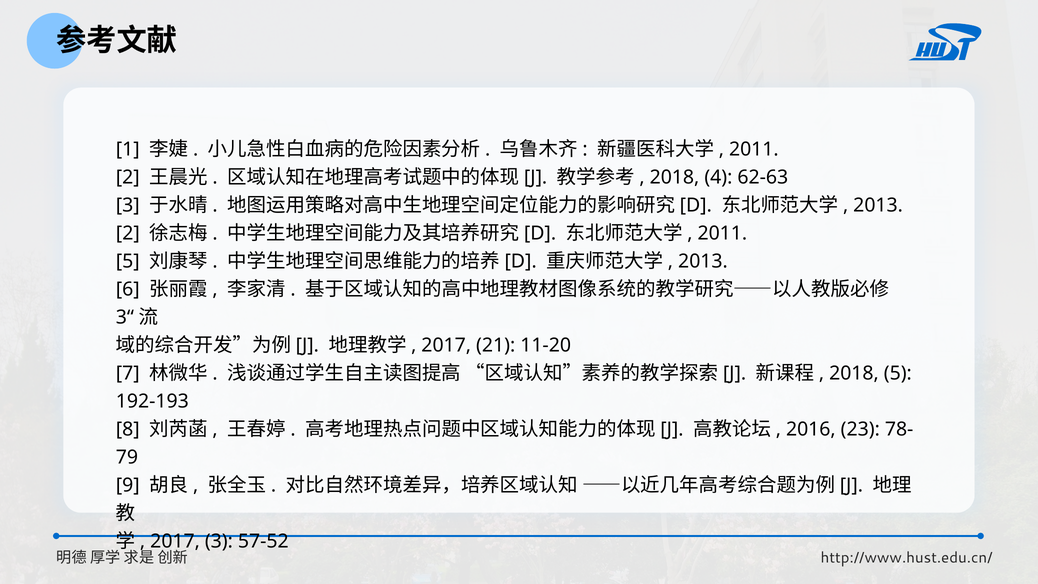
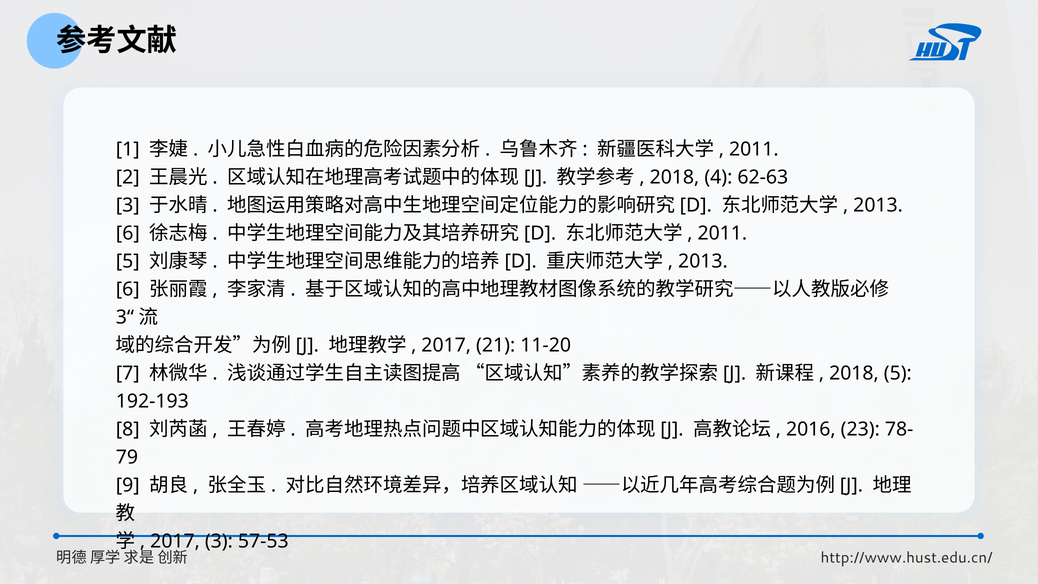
2 at (128, 233): 2 -> 6
57-52: 57-52 -> 57-53
